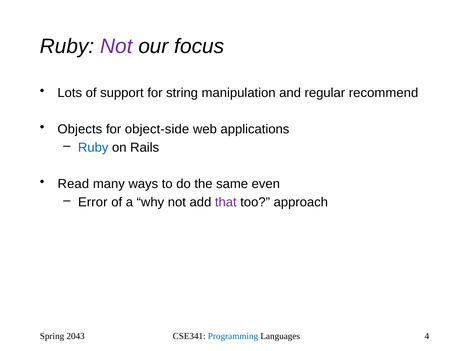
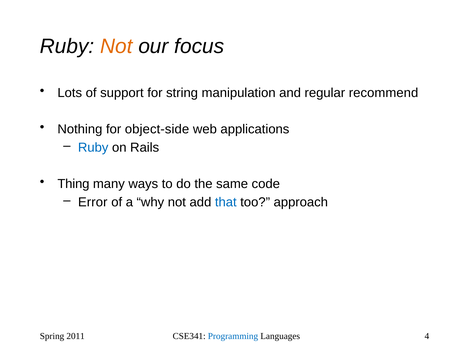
Not at (116, 46) colour: purple -> orange
Objects: Objects -> Nothing
Read: Read -> Thing
even: even -> code
that colour: purple -> blue
2043: 2043 -> 2011
